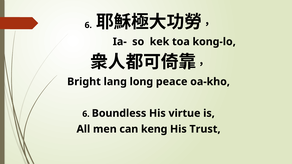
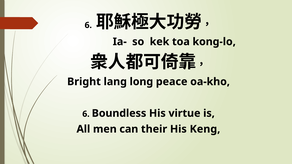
keng: keng -> their
Trust: Trust -> Keng
